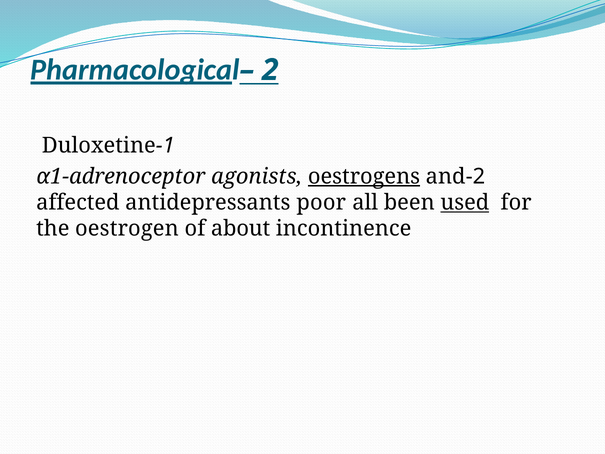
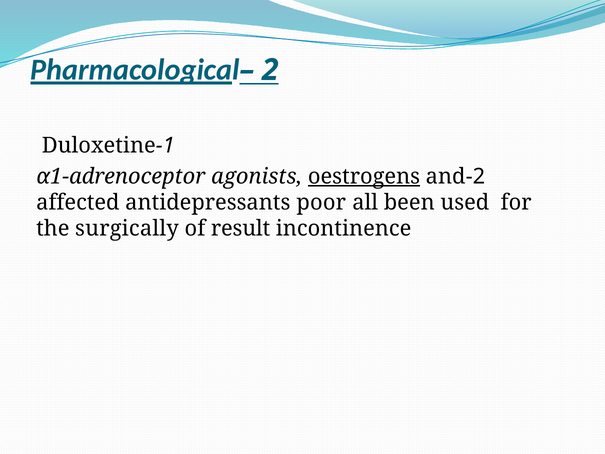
used underline: present -> none
oestrogen: oestrogen -> surgically
about: about -> result
